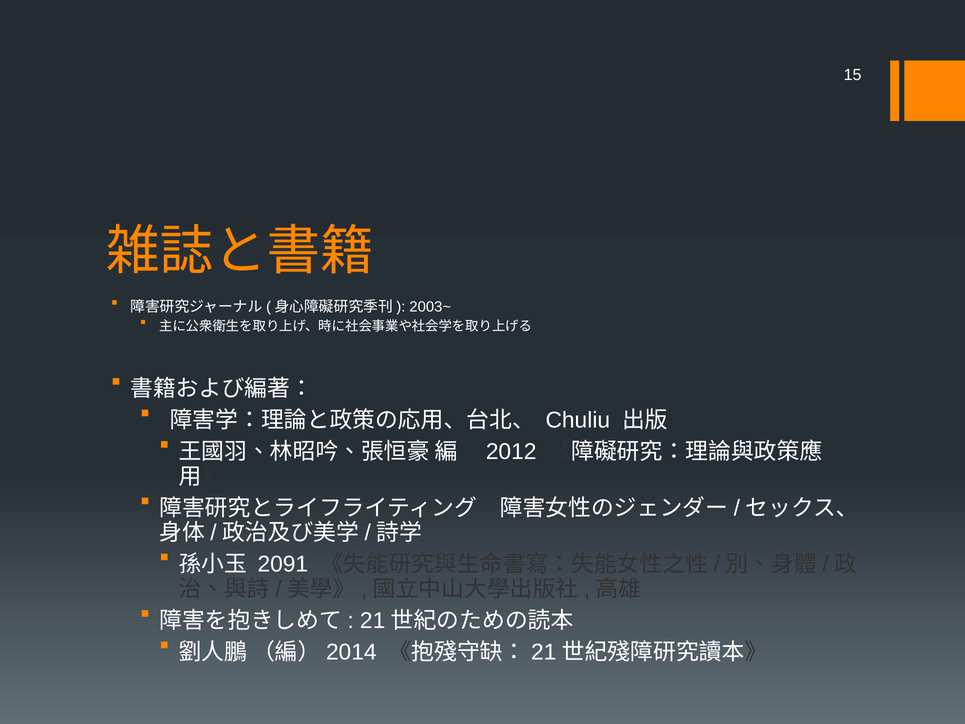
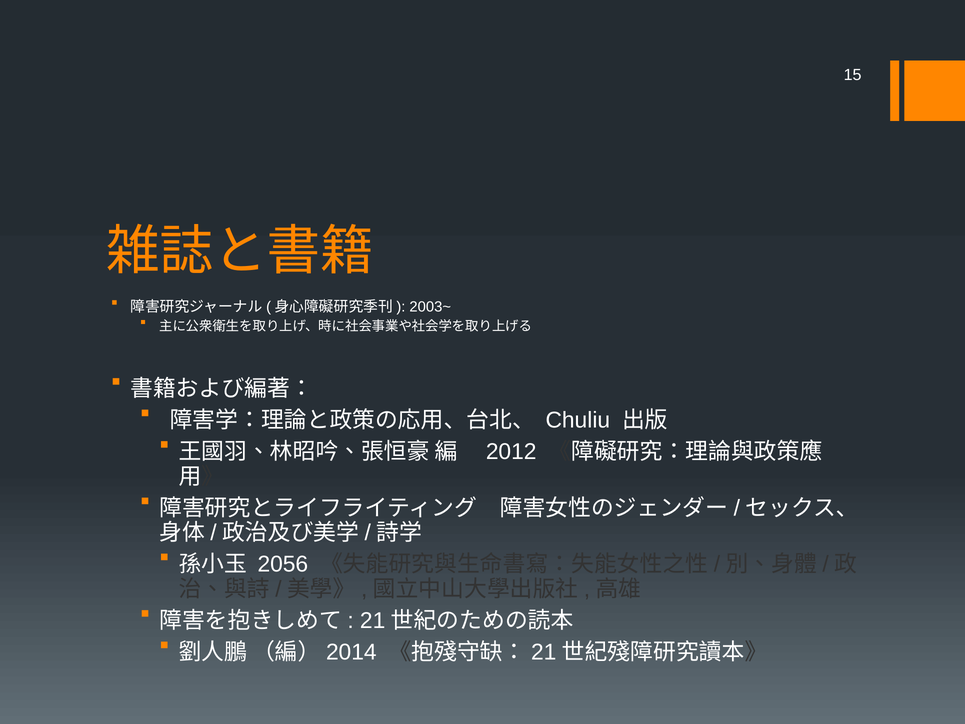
2091: 2091 -> 2056
